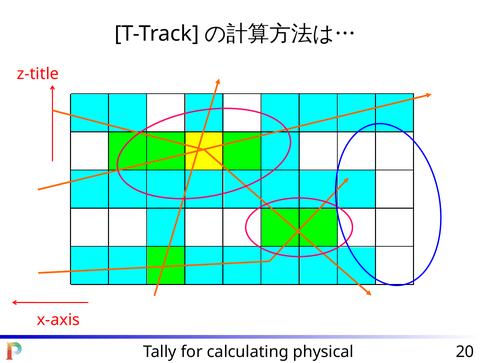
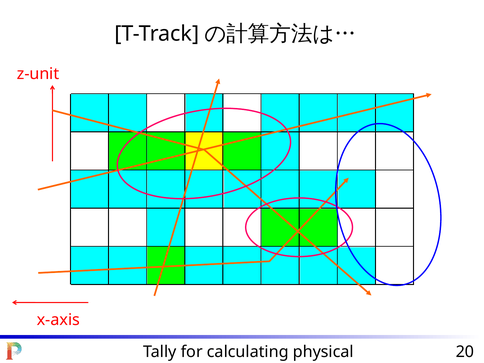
z-title: z-title -> z-unit
